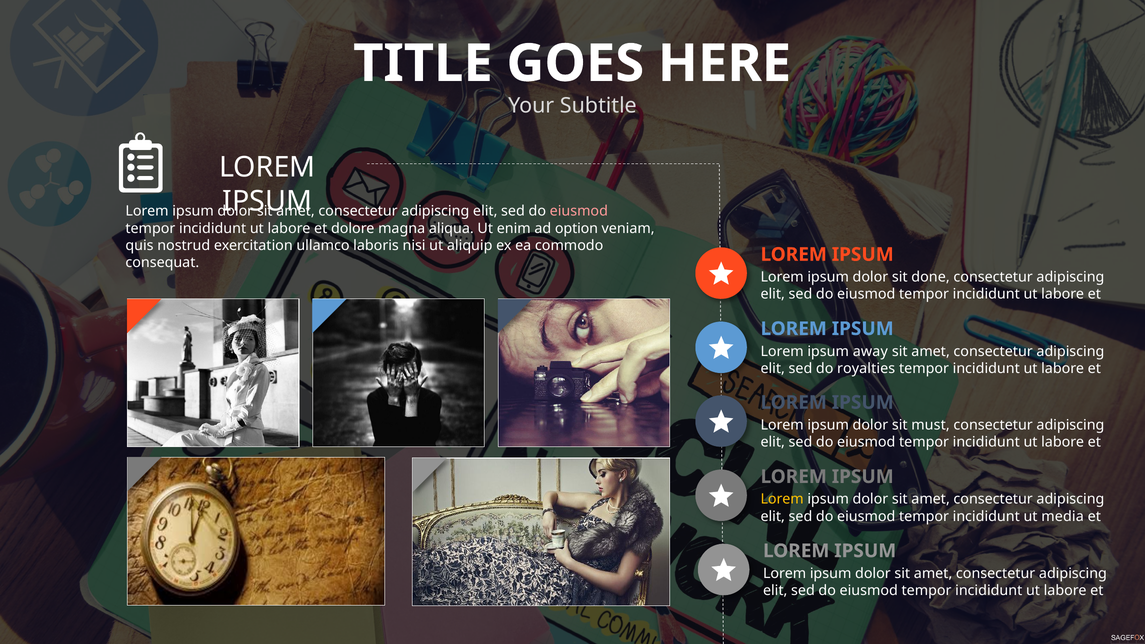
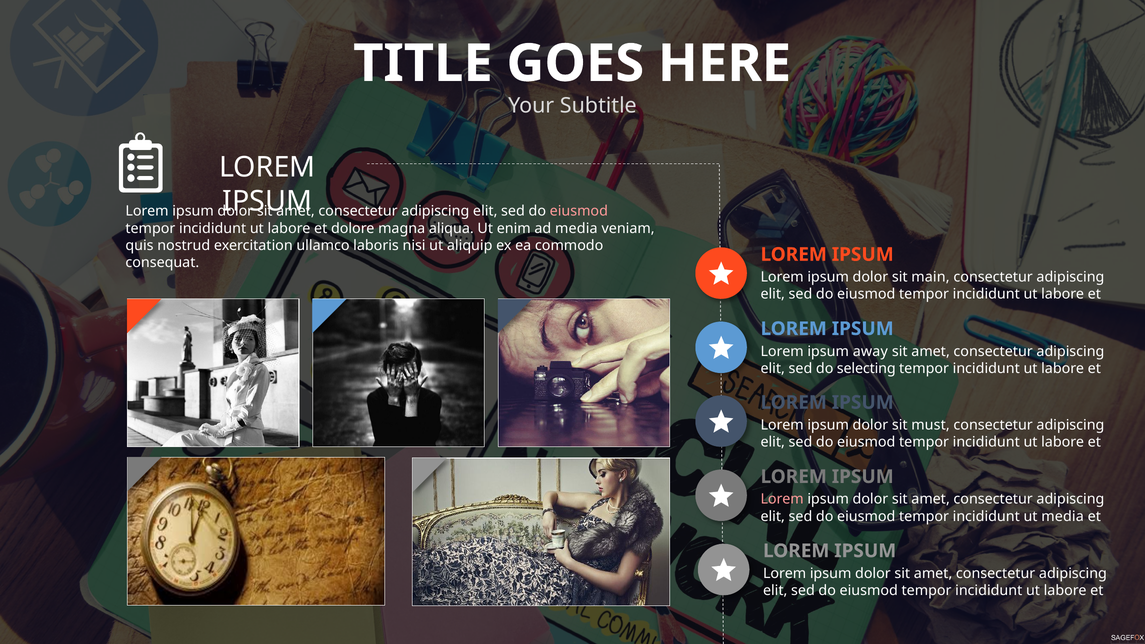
ad option: option -> media
done: done -> main
royalties: royalties -> selecting
Lorem at (782, 499) colour: yellow -> pink
